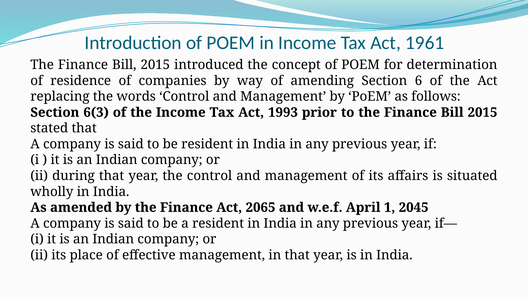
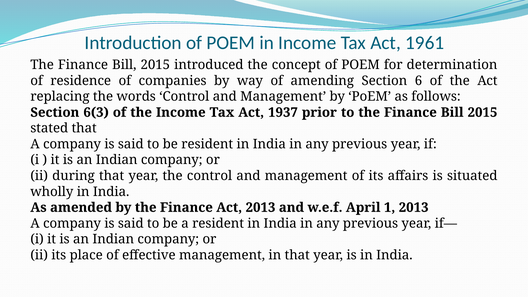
1993: 1993 -> 1937
Act 2065: 2065 -> 2013
1 2045: 2045 -> 2013
